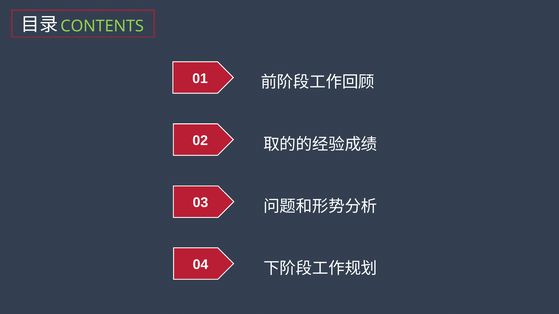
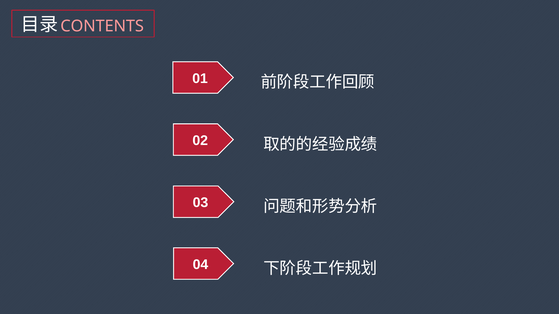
CONTENTS colour: light green -> pink
